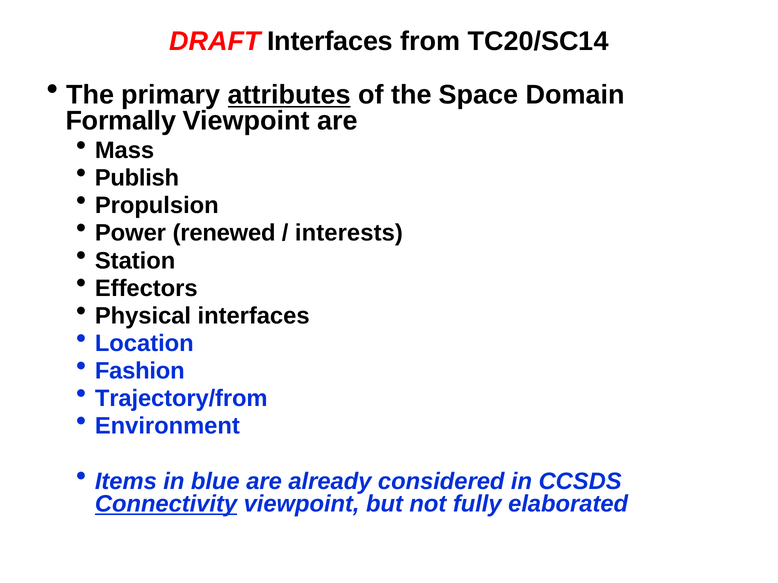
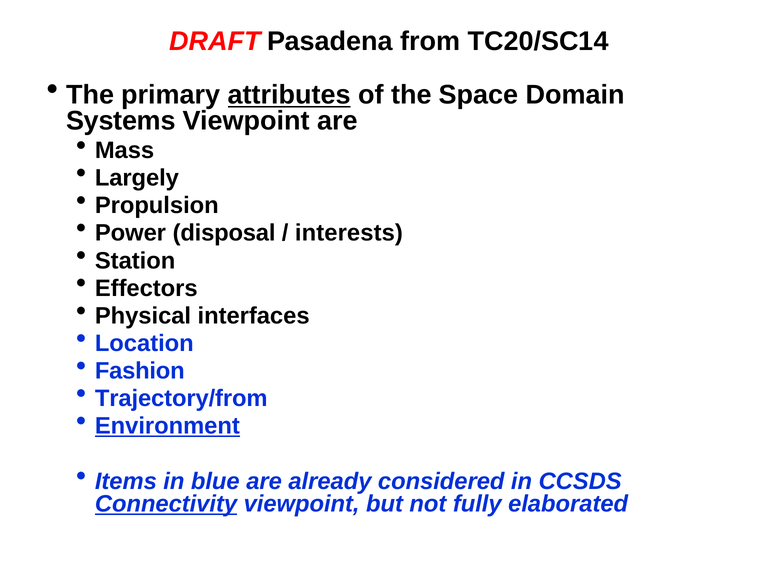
DRAFT Interfaces: Interfaces -> Pasadena
Formally: Formally -> Systems
Publish: Publish -> Largely
renewed: renewed -> disposal
Environment underline: none -> present
